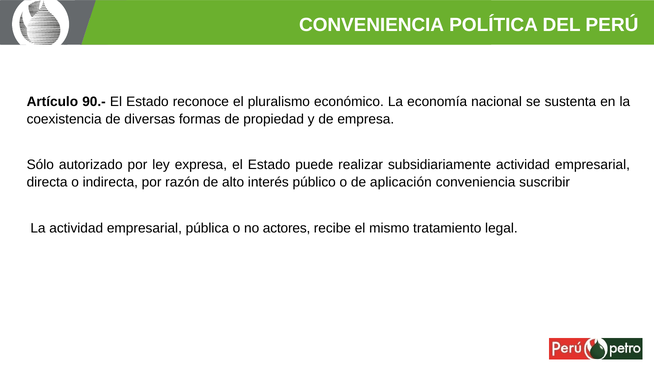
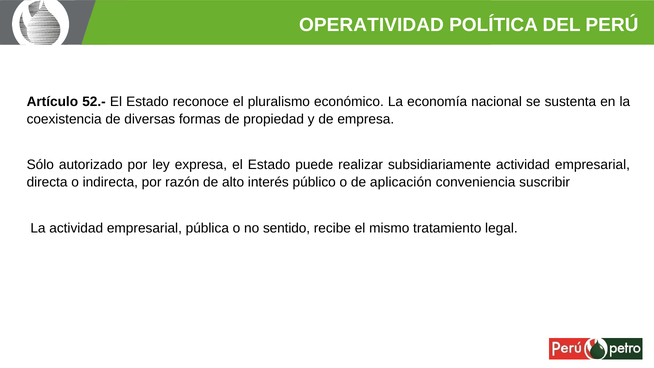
CONVENIENCIA at (372, 25): CONVENIENCIA -> OPERATIVIDAD
90.-: 90.- -> 52.-
actores: actores -> sentido
